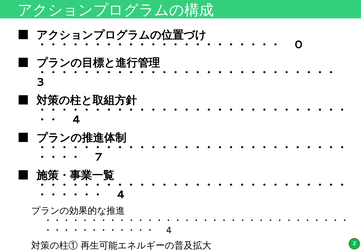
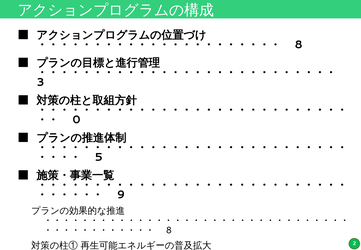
0 at (299, 45): 0 -> 8
4 at (77, 120): 4 -> 0
7 at (99, 157): 7 -> 5
4 at (121, 195): 4 -> 9
4 at (169, 230): 4 -> 8
